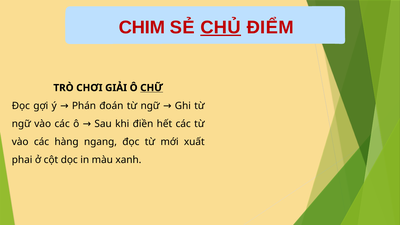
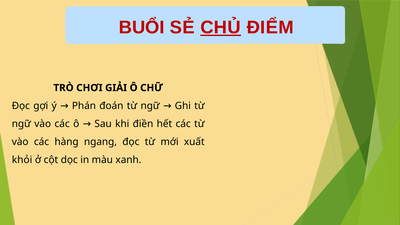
CHIM: CHIM -> BUỔI
CHỮ underline: present -> none
phai: phai -> khỏi
